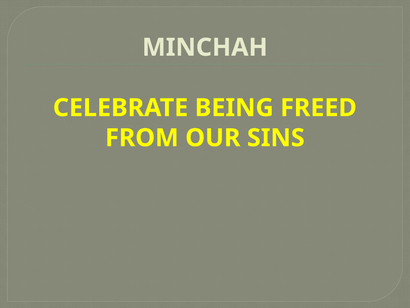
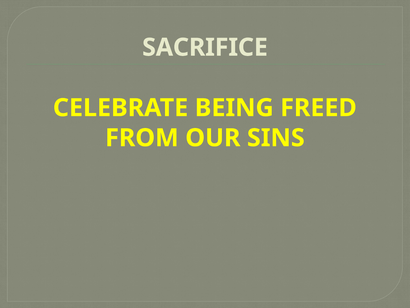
MINCHAH: MINCHAH -> SACRIFICE
